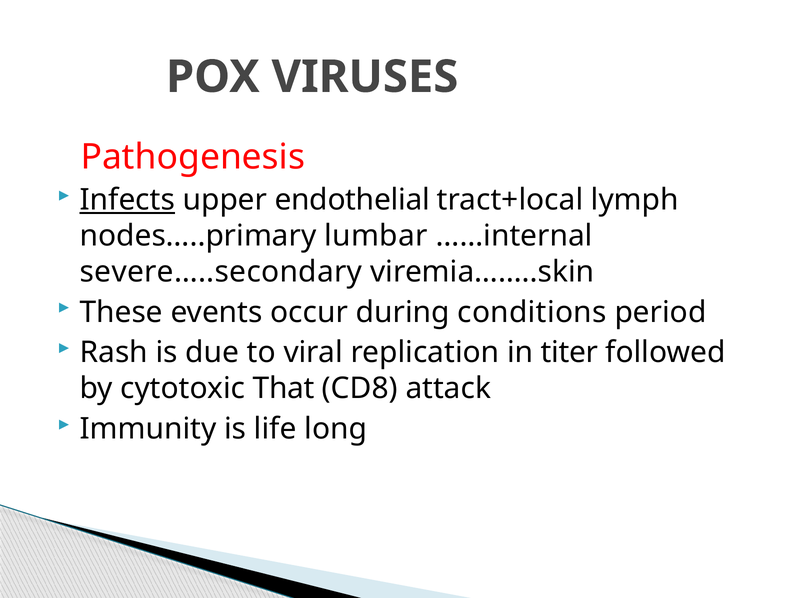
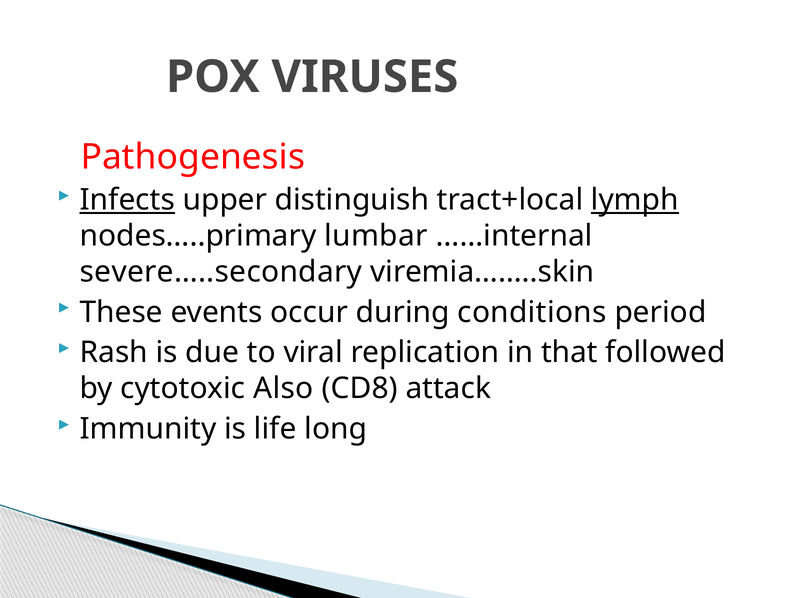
endothelial: endothelial -> distinguish
lymph underline: none -> present
titer: titer -> that
That: That -> Also
